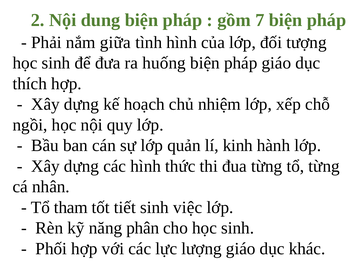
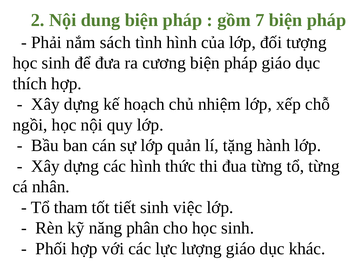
giữa: giữa -> sách
huống: huống -> cương
kinh: kinh -> tặng
